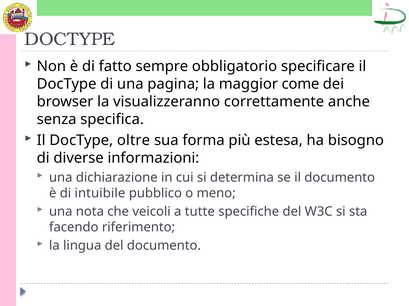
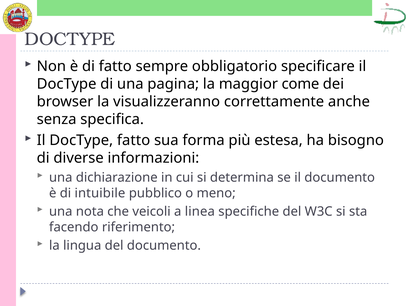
DocType oltre: oltre -> fatto
tutte: tutte -> linea
